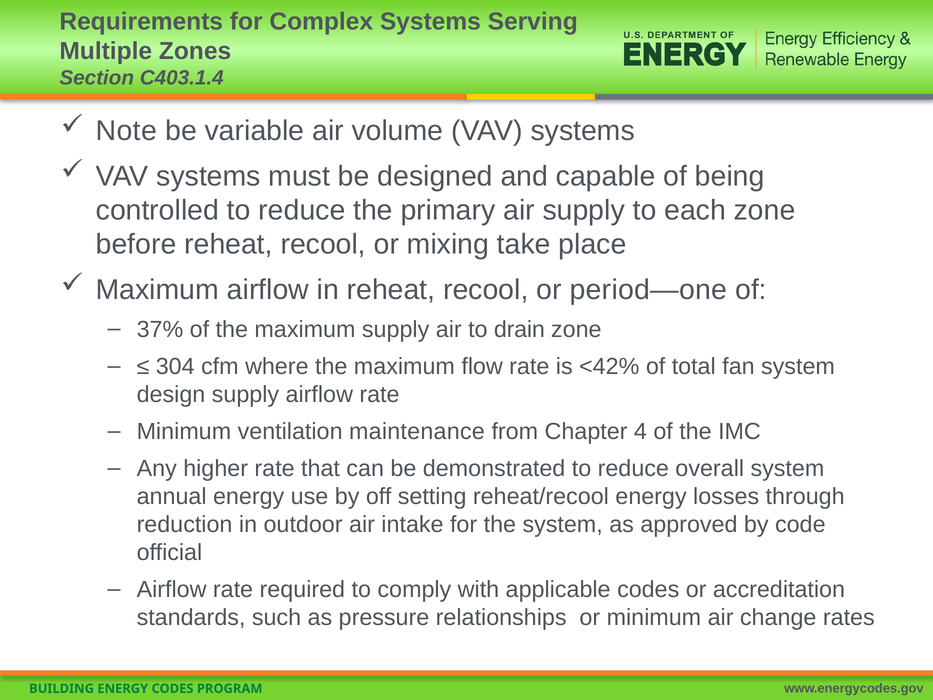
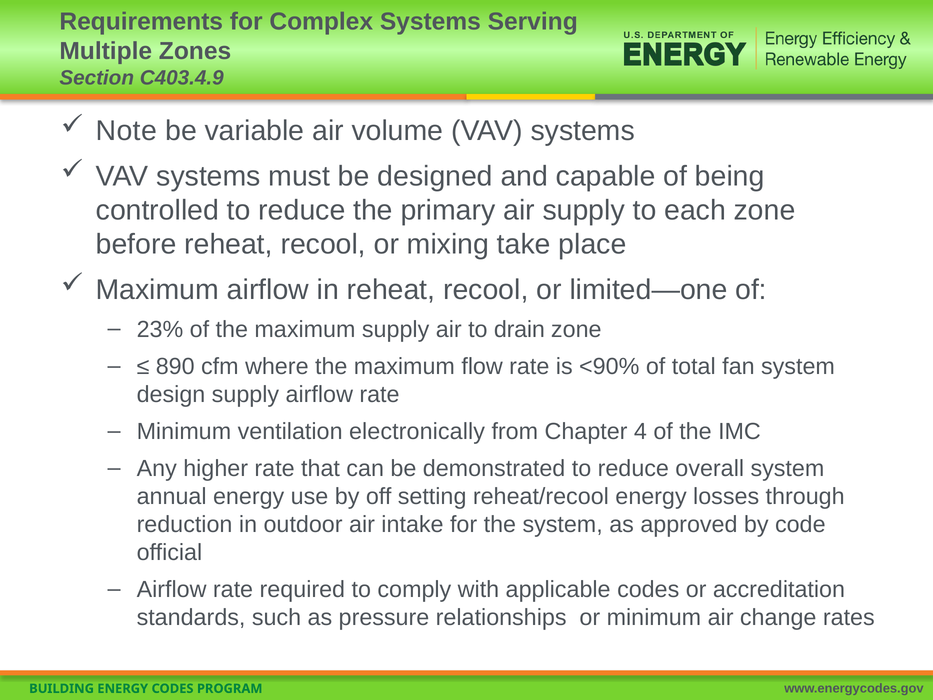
C403.1.4: C403.1.4 -> C403.4.9
period—one: period—one -> limited—one
37%: 37% -> 23%
304: 304 -> 890
<42%: <42% -> <90%
maintenance: maintenance -> electronically
